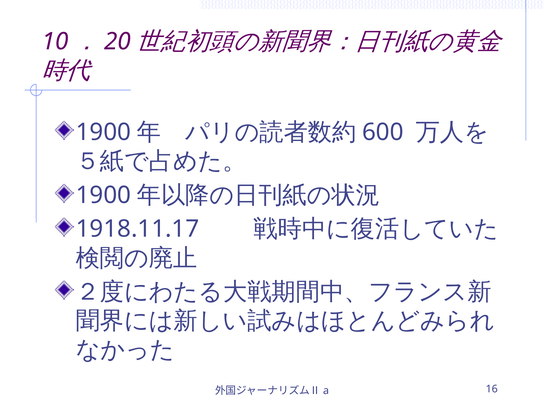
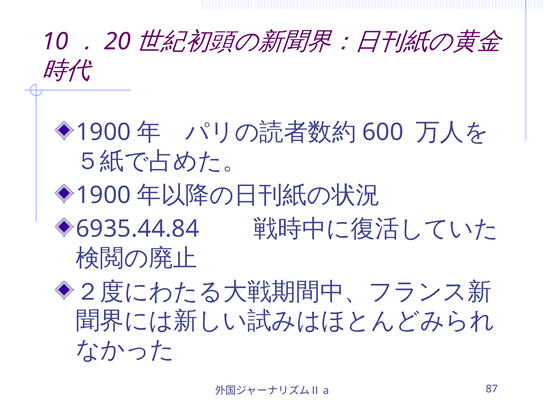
1918.11.17: 1918.11.17 -> 6935.44.84
16: 16 -> 87
